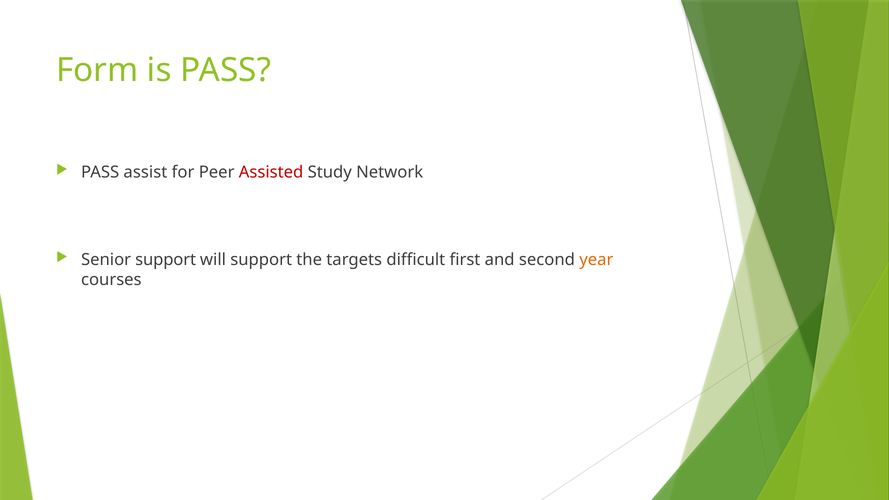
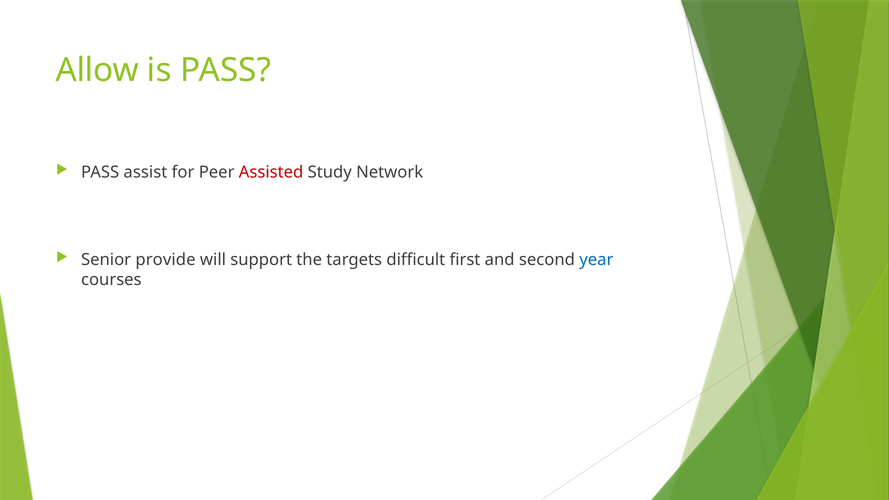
Form: Form -> Allow
Senior support: support -> provide
year colour: orange -> blue
